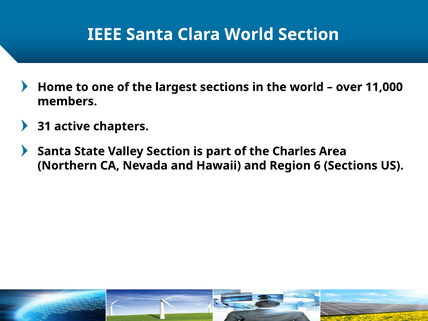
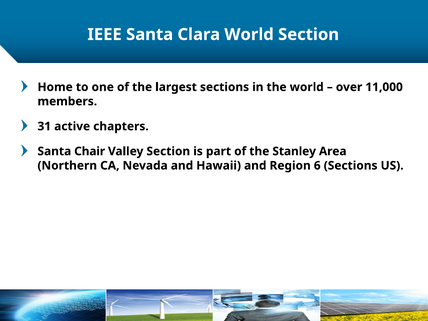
State: State -> Chair
Charles: Charles -> Stanley
